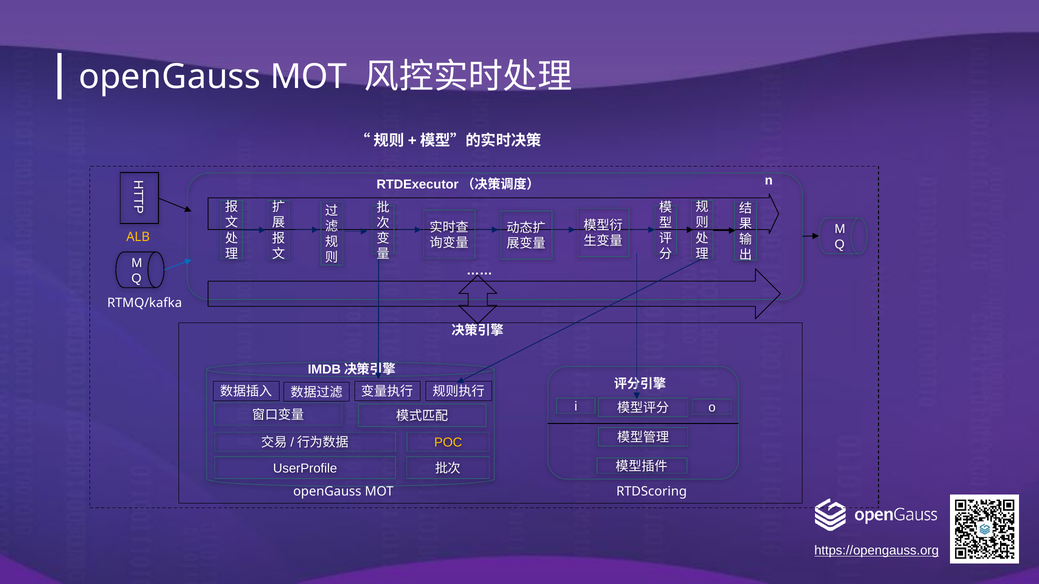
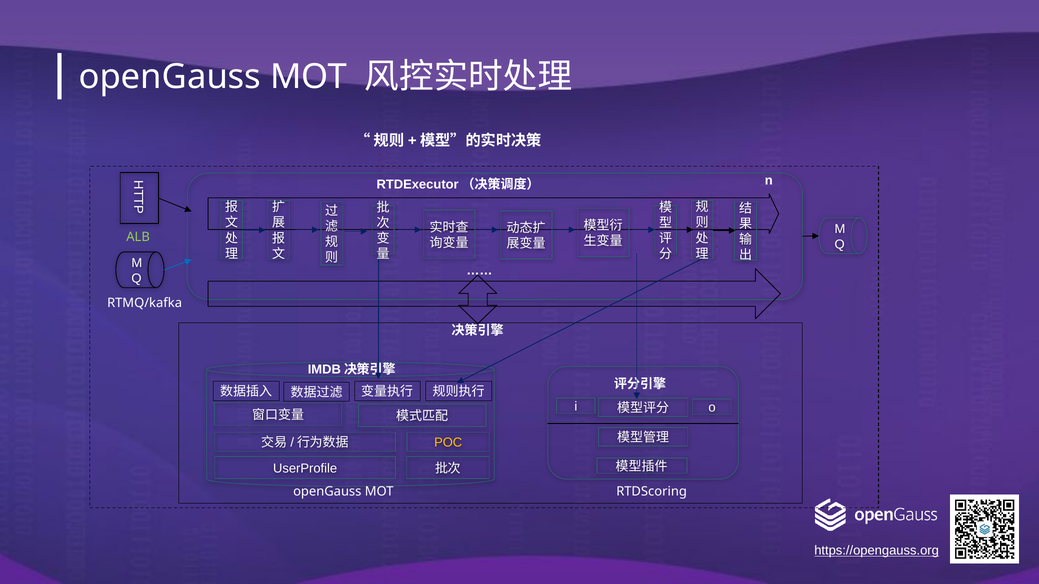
ALB colour: yellow -> light green
